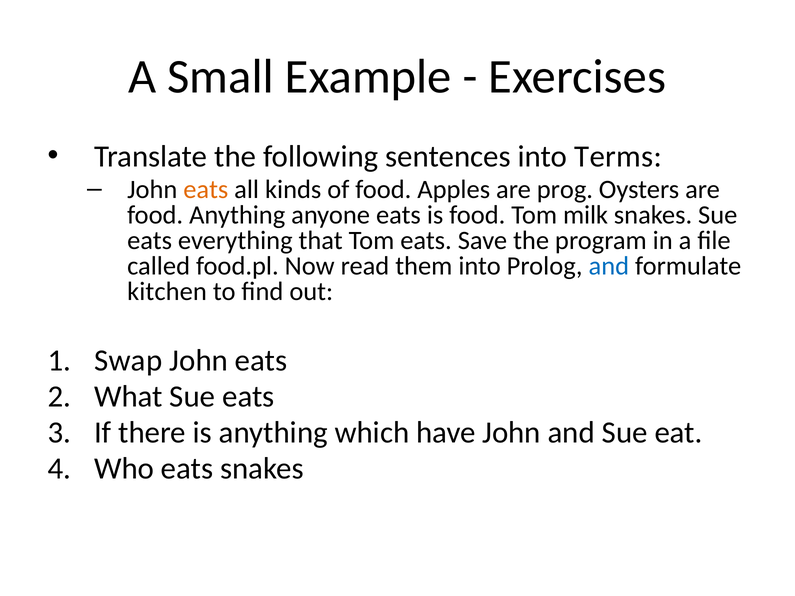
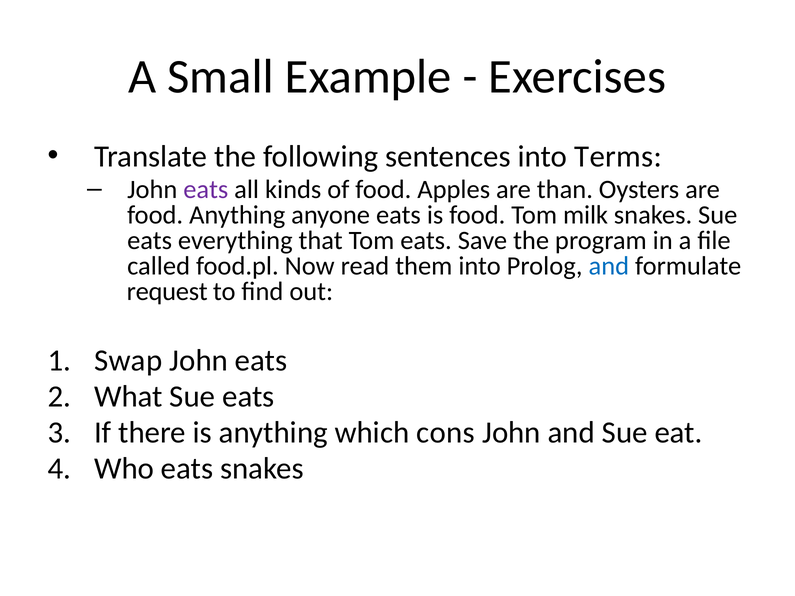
eats at (206, 190) colour: orange -> purple
prog: prog -> than
kitchen: kitchen -> request
have: have -> cons
